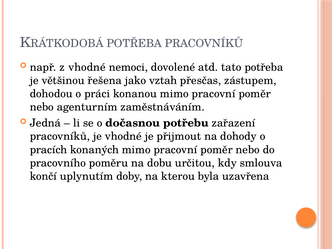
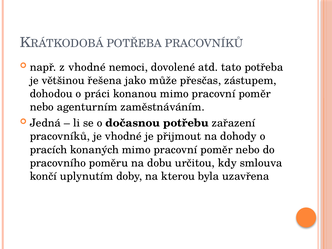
vztah: vztah -> může
